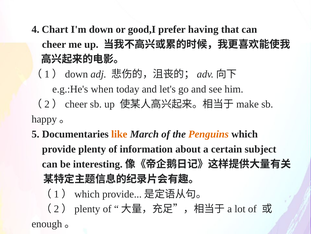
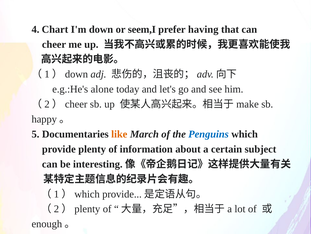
good,I: good,I -> seem,I
when: when -> alone
Penguins colour: orange -> blue
